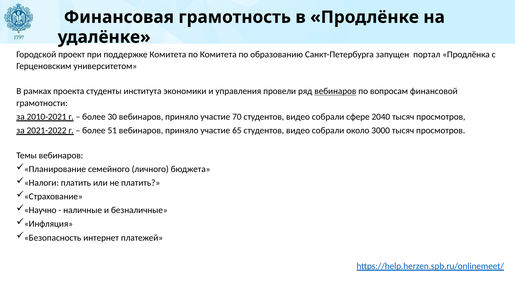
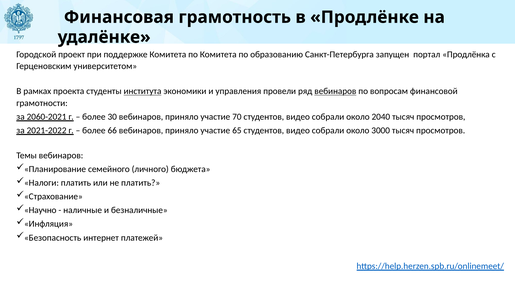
института underline: none -> present
2010-2021: 2010-2021 -> 2060-2021
сфере at (358, 117): сфере -> около
51: 51 -> 66
